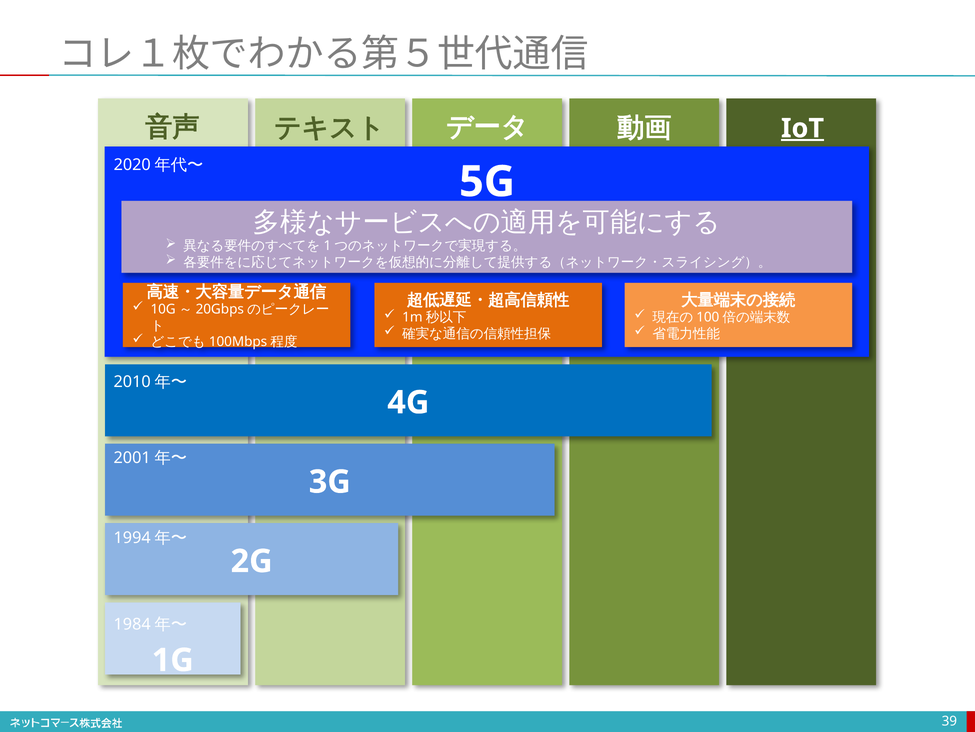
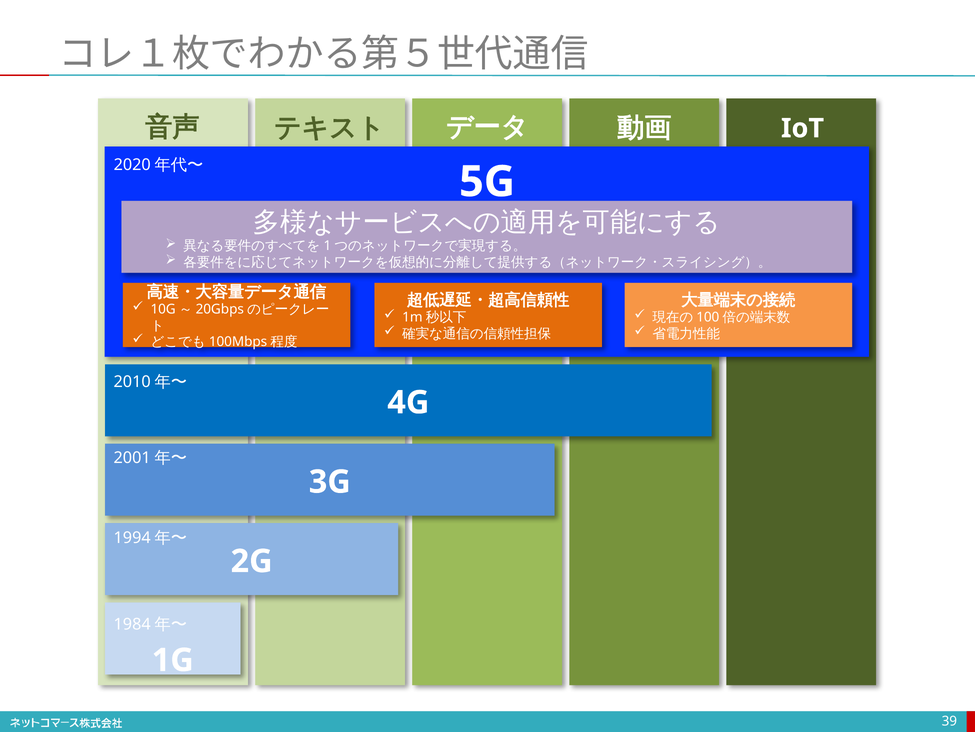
IoT underline: present -> none
